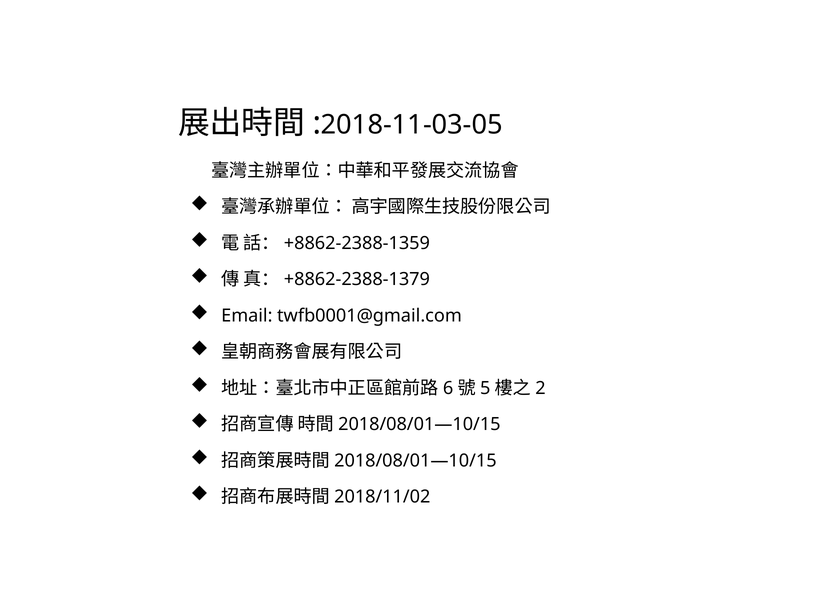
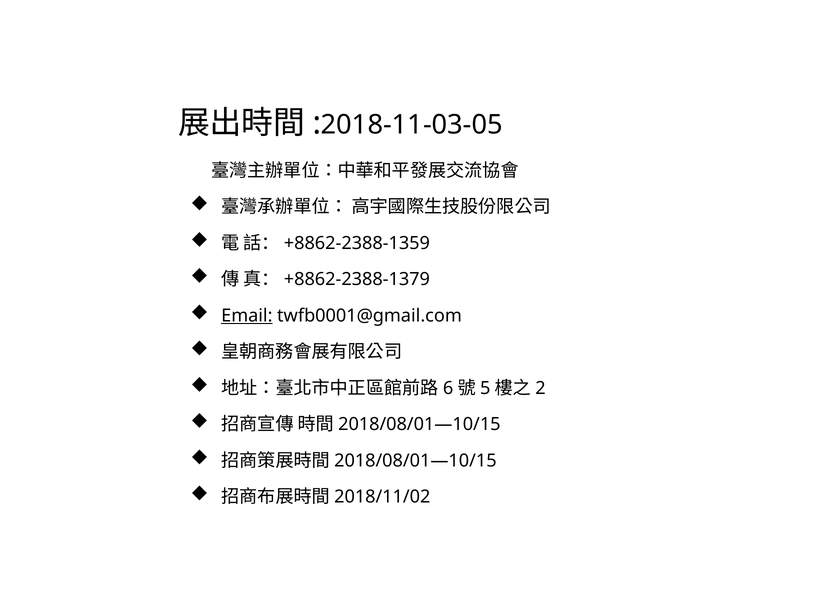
Email underline: none -> present
